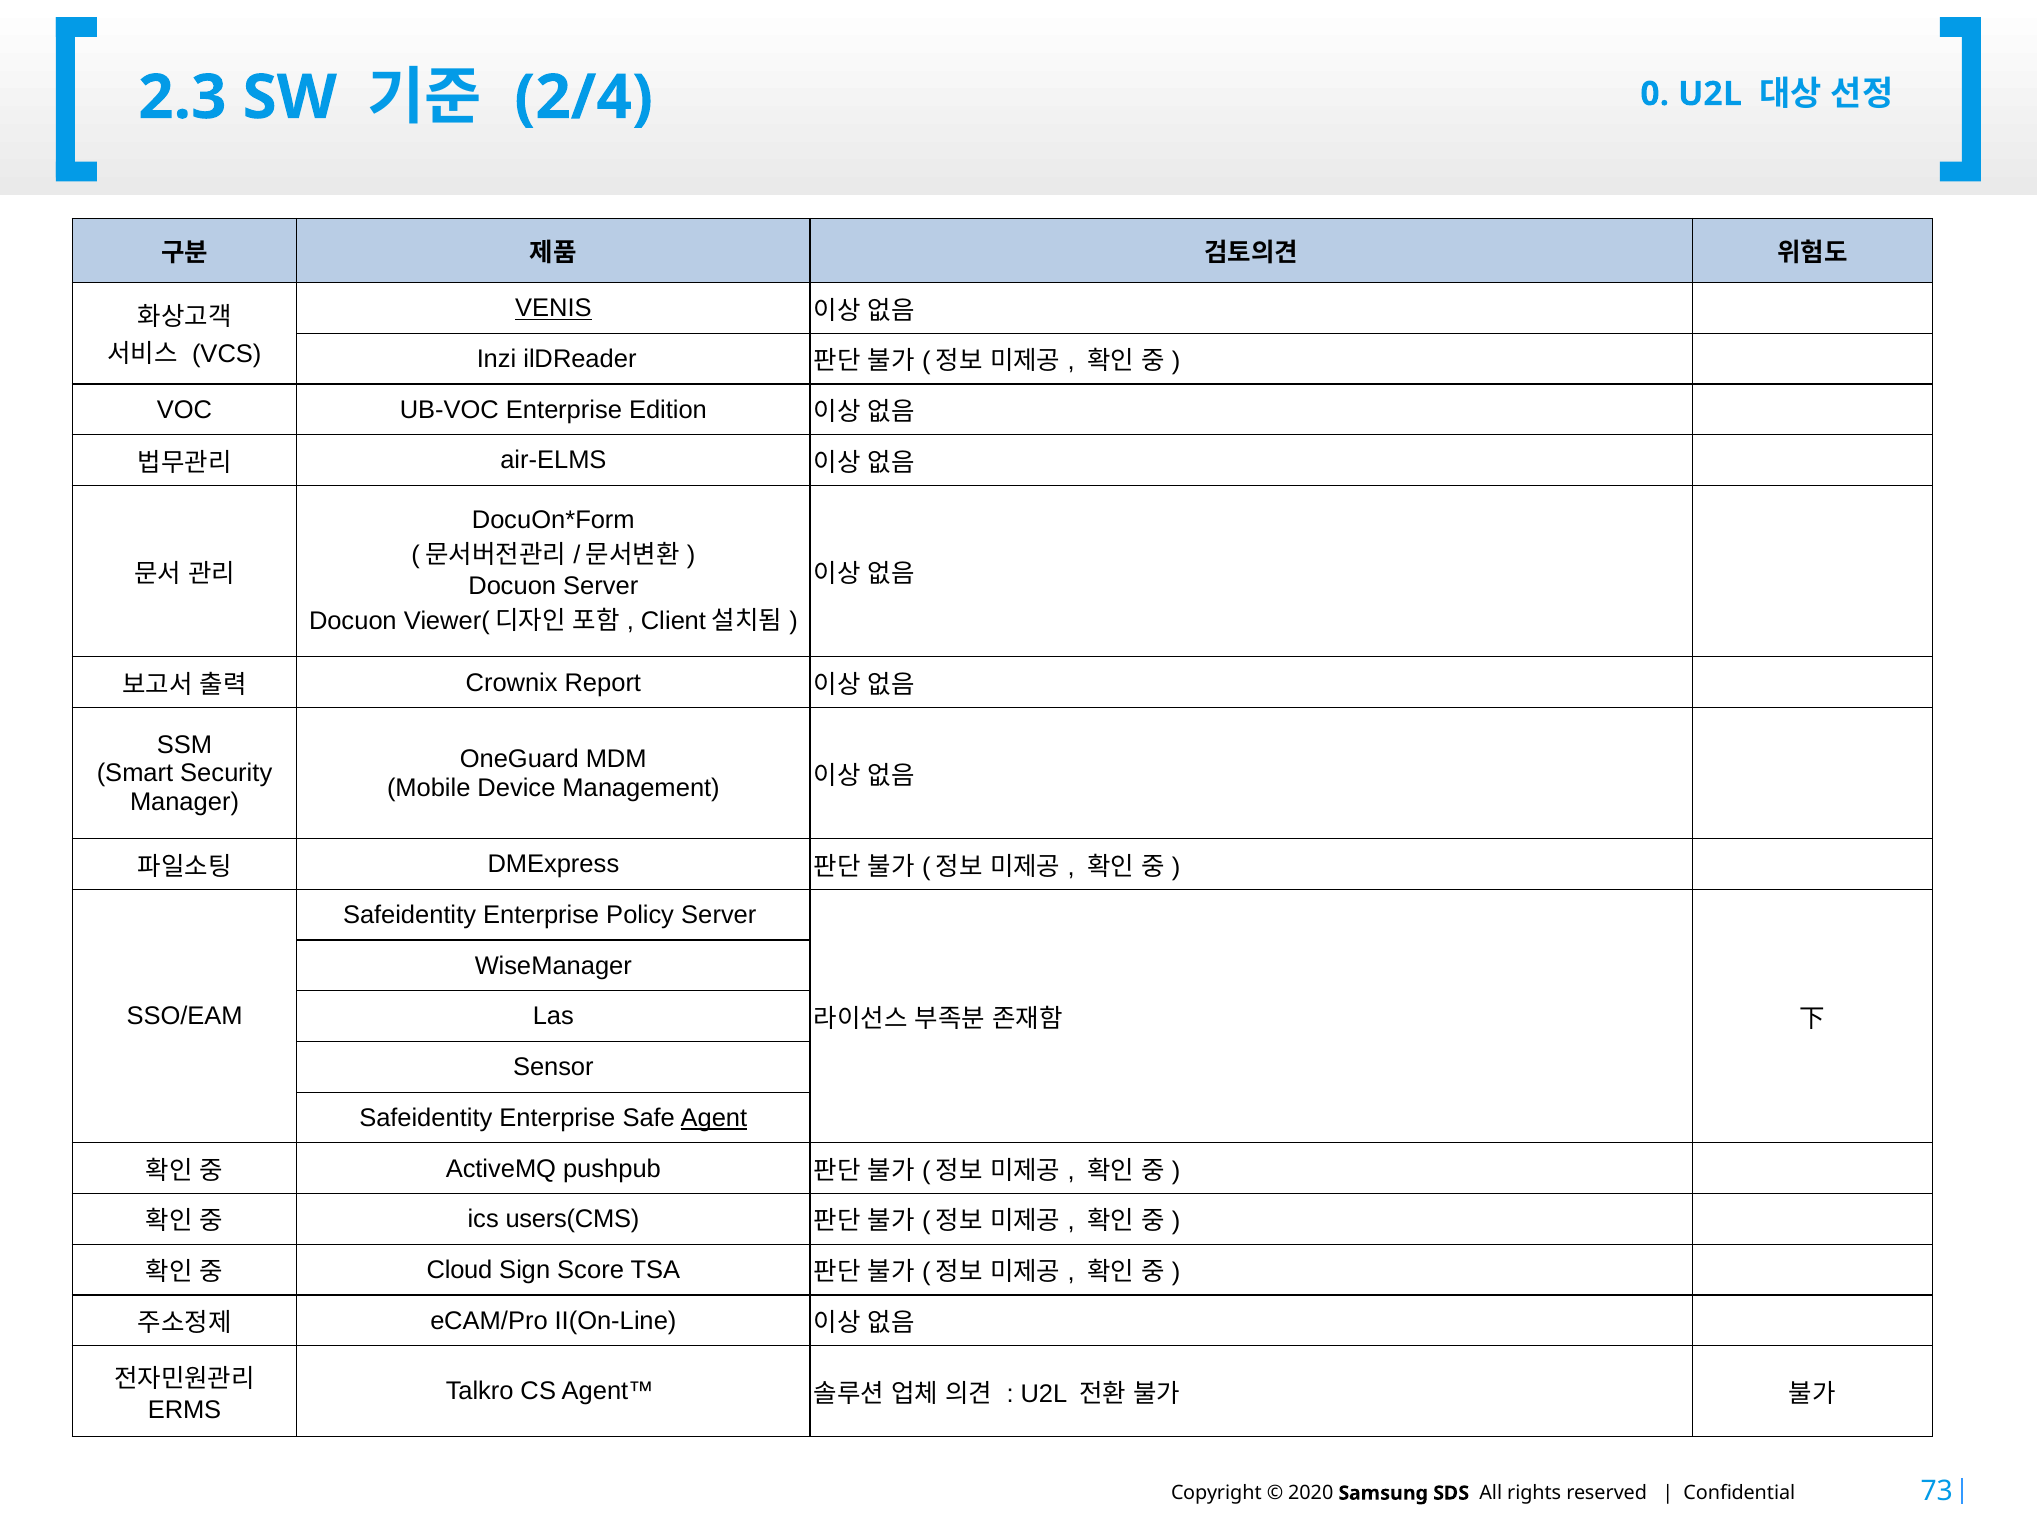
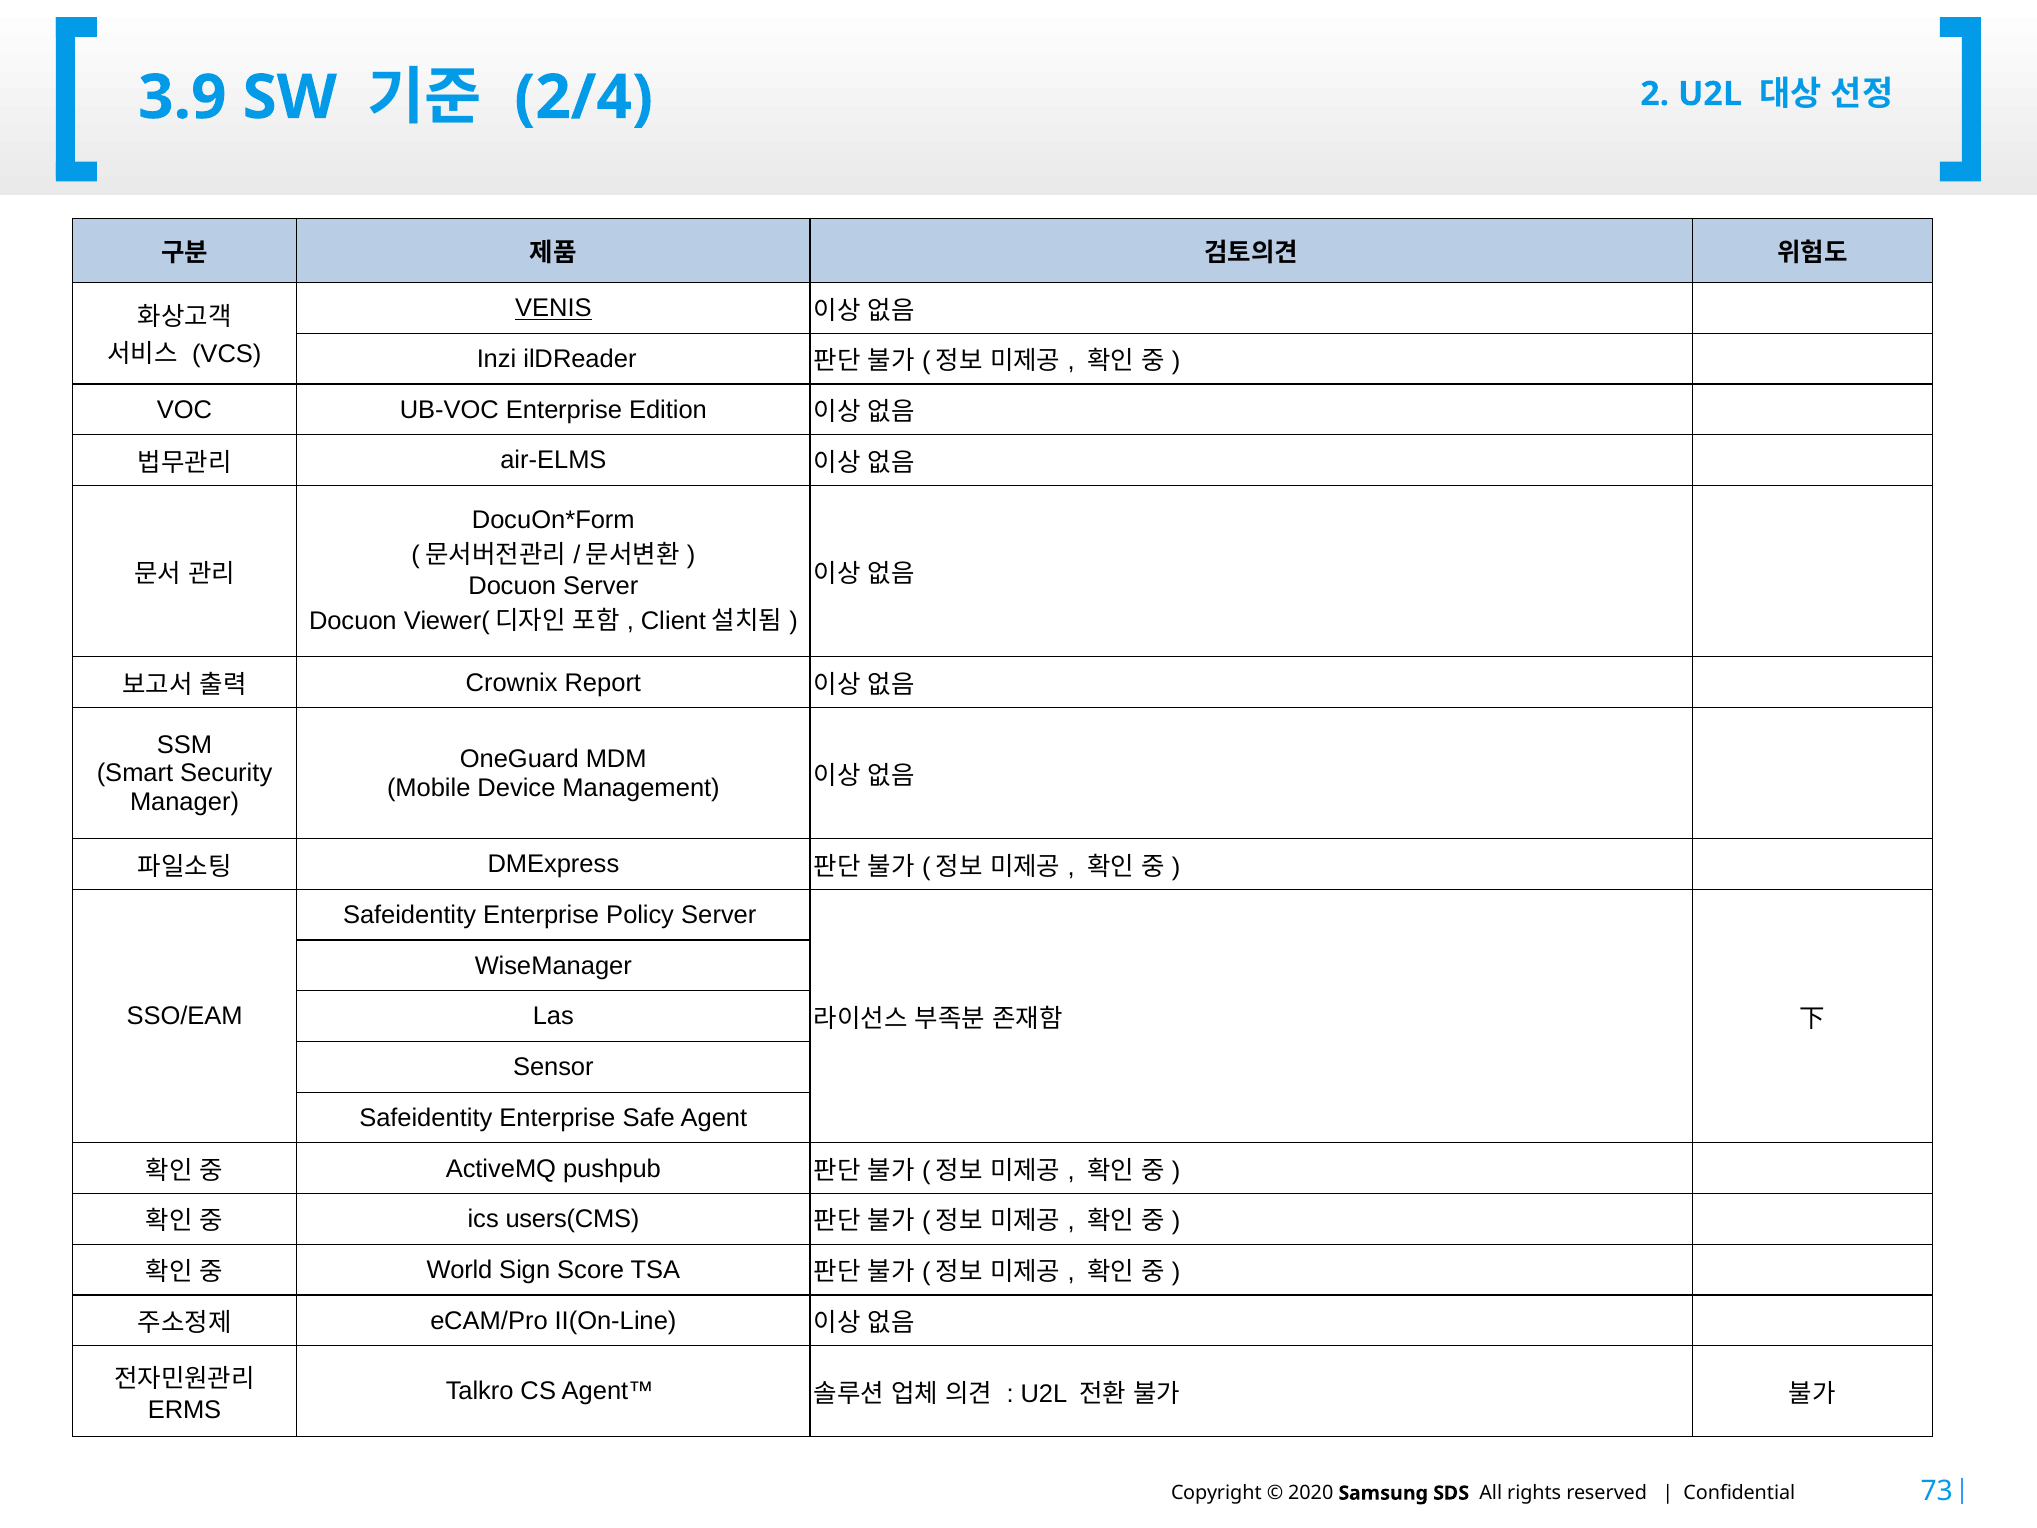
2.3: 2.3 -> 3.9
0: 0 -> 2
Agent underline: present -> none
Cloud: Cloud -> World
